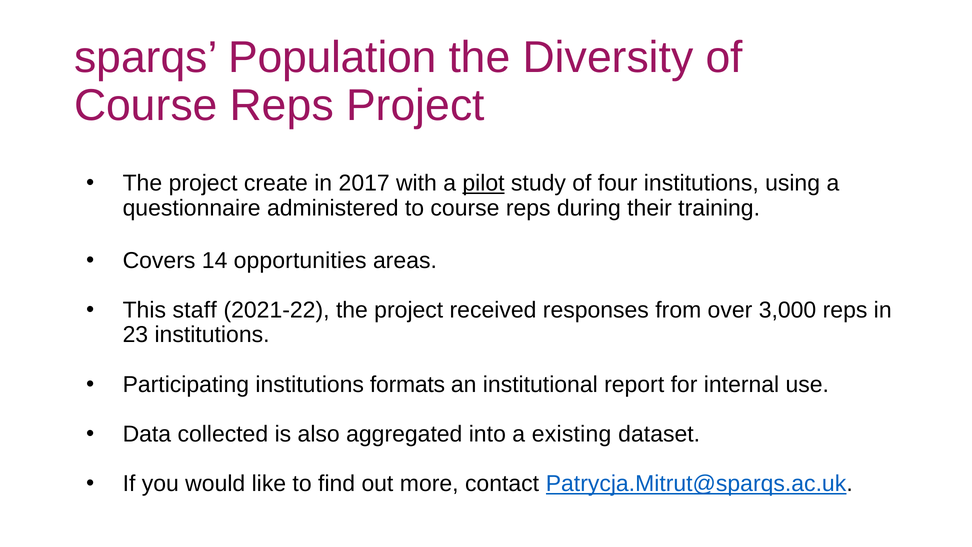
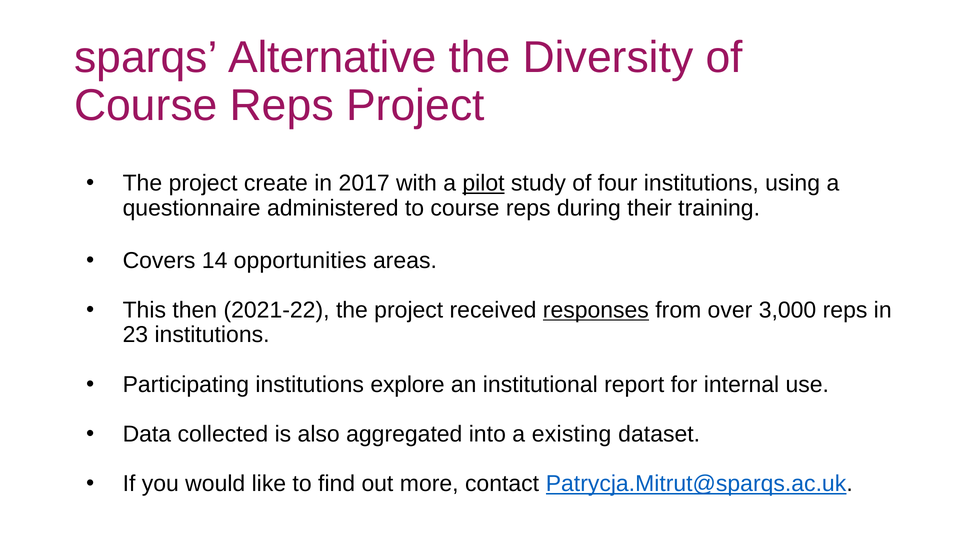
Population: Population -> Alternative
staff: staff -> then
responses underline: none -> present
formats: formats -> explore
